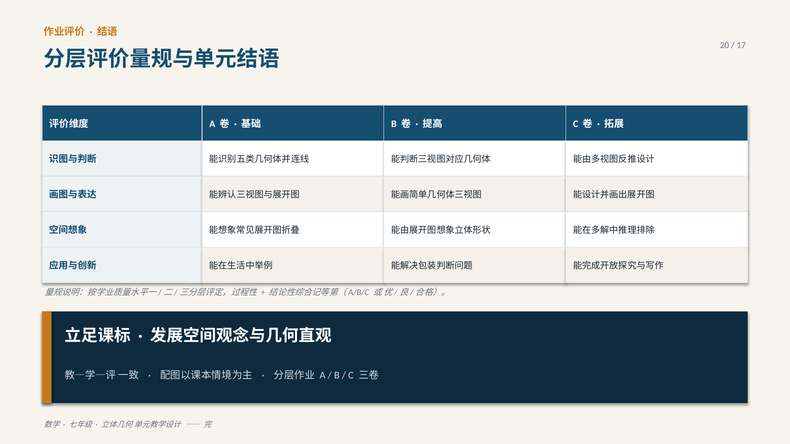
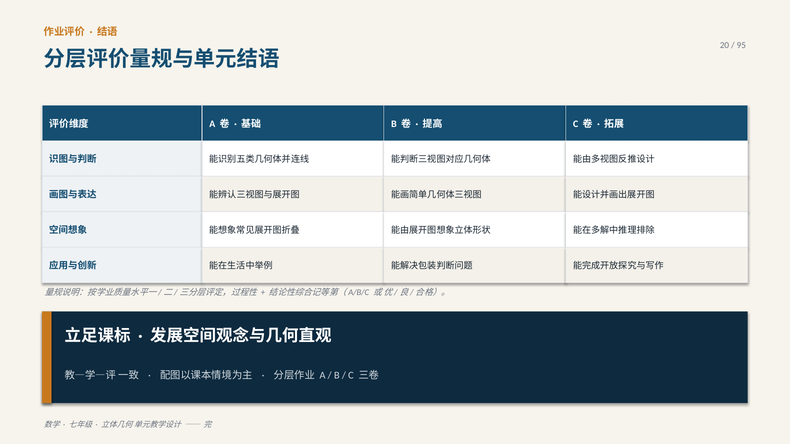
17: 17 -> 95
